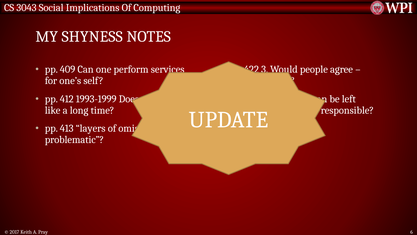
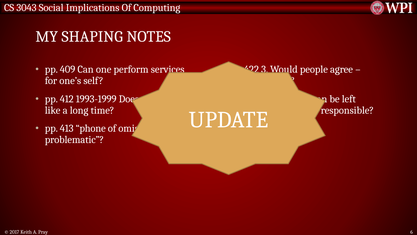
SHYNESS: SHYNESS -> SHAPING
layers: layers -> phone
